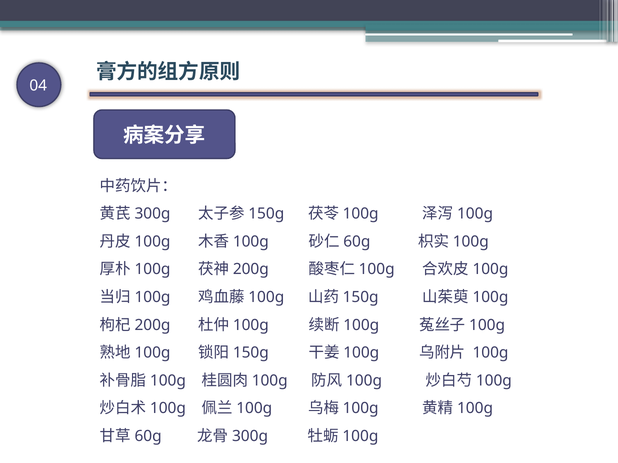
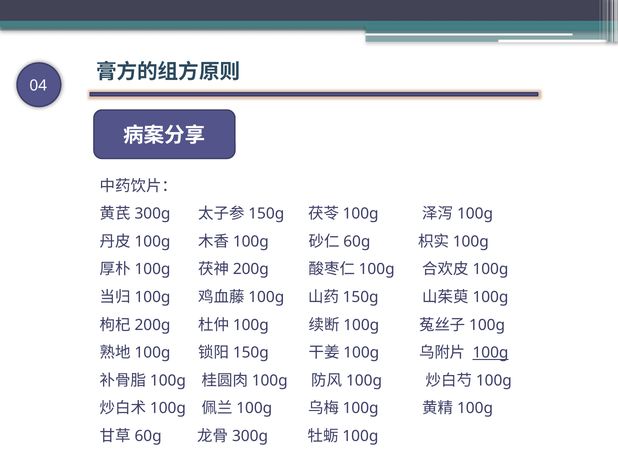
100g underline: none -> present
